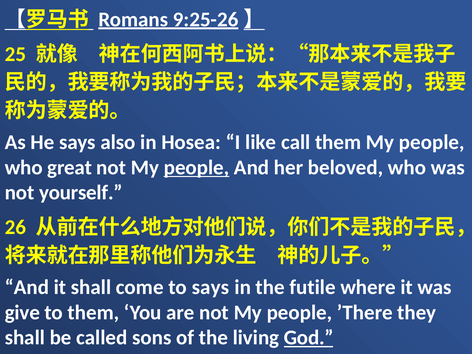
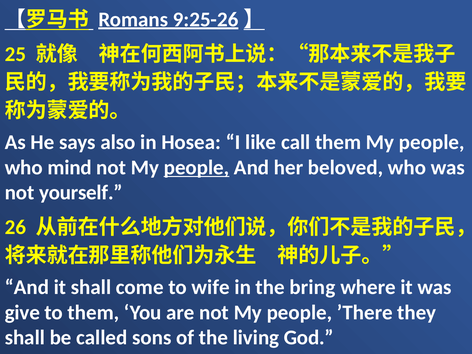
great: great -> mind
to says: says -> wife
futile: futile -> bring
God underline: present -> none
